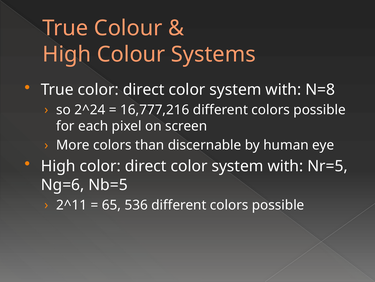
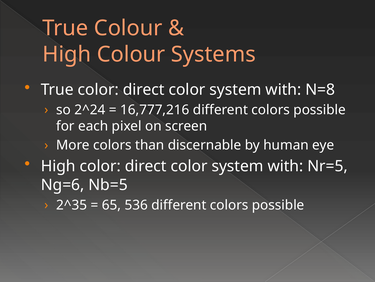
2^11: 2^11 -> 2^35
